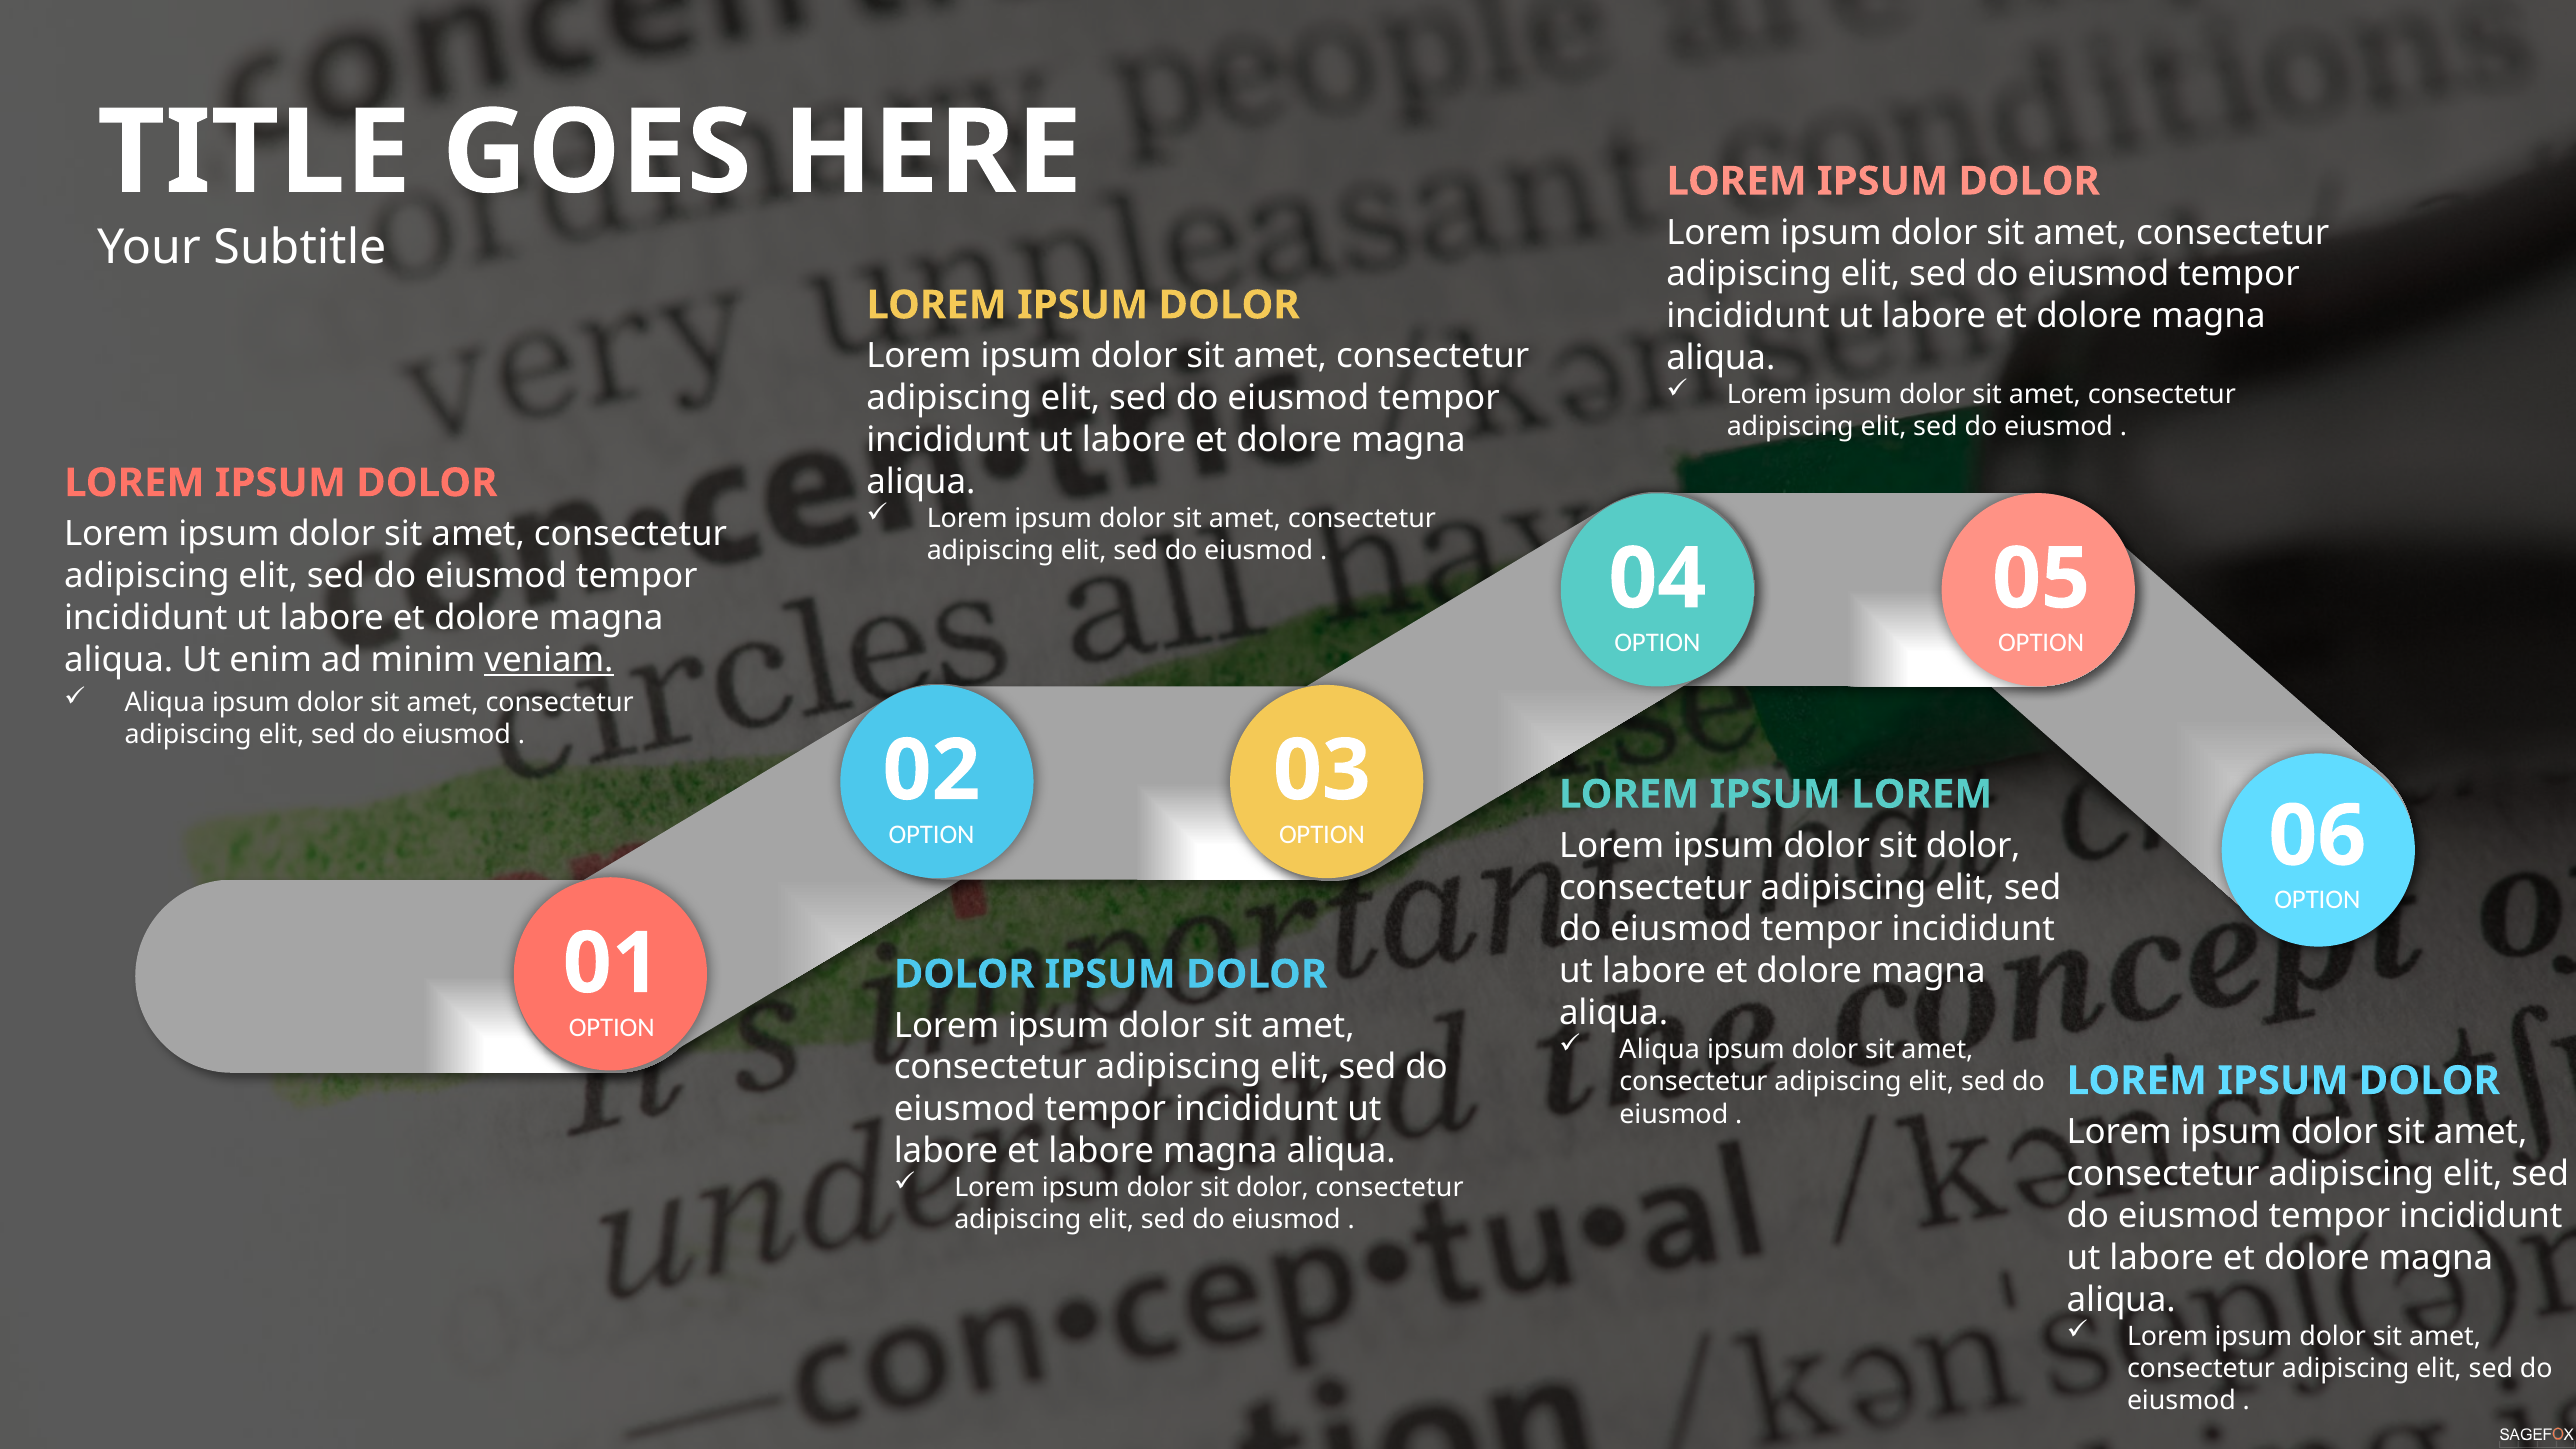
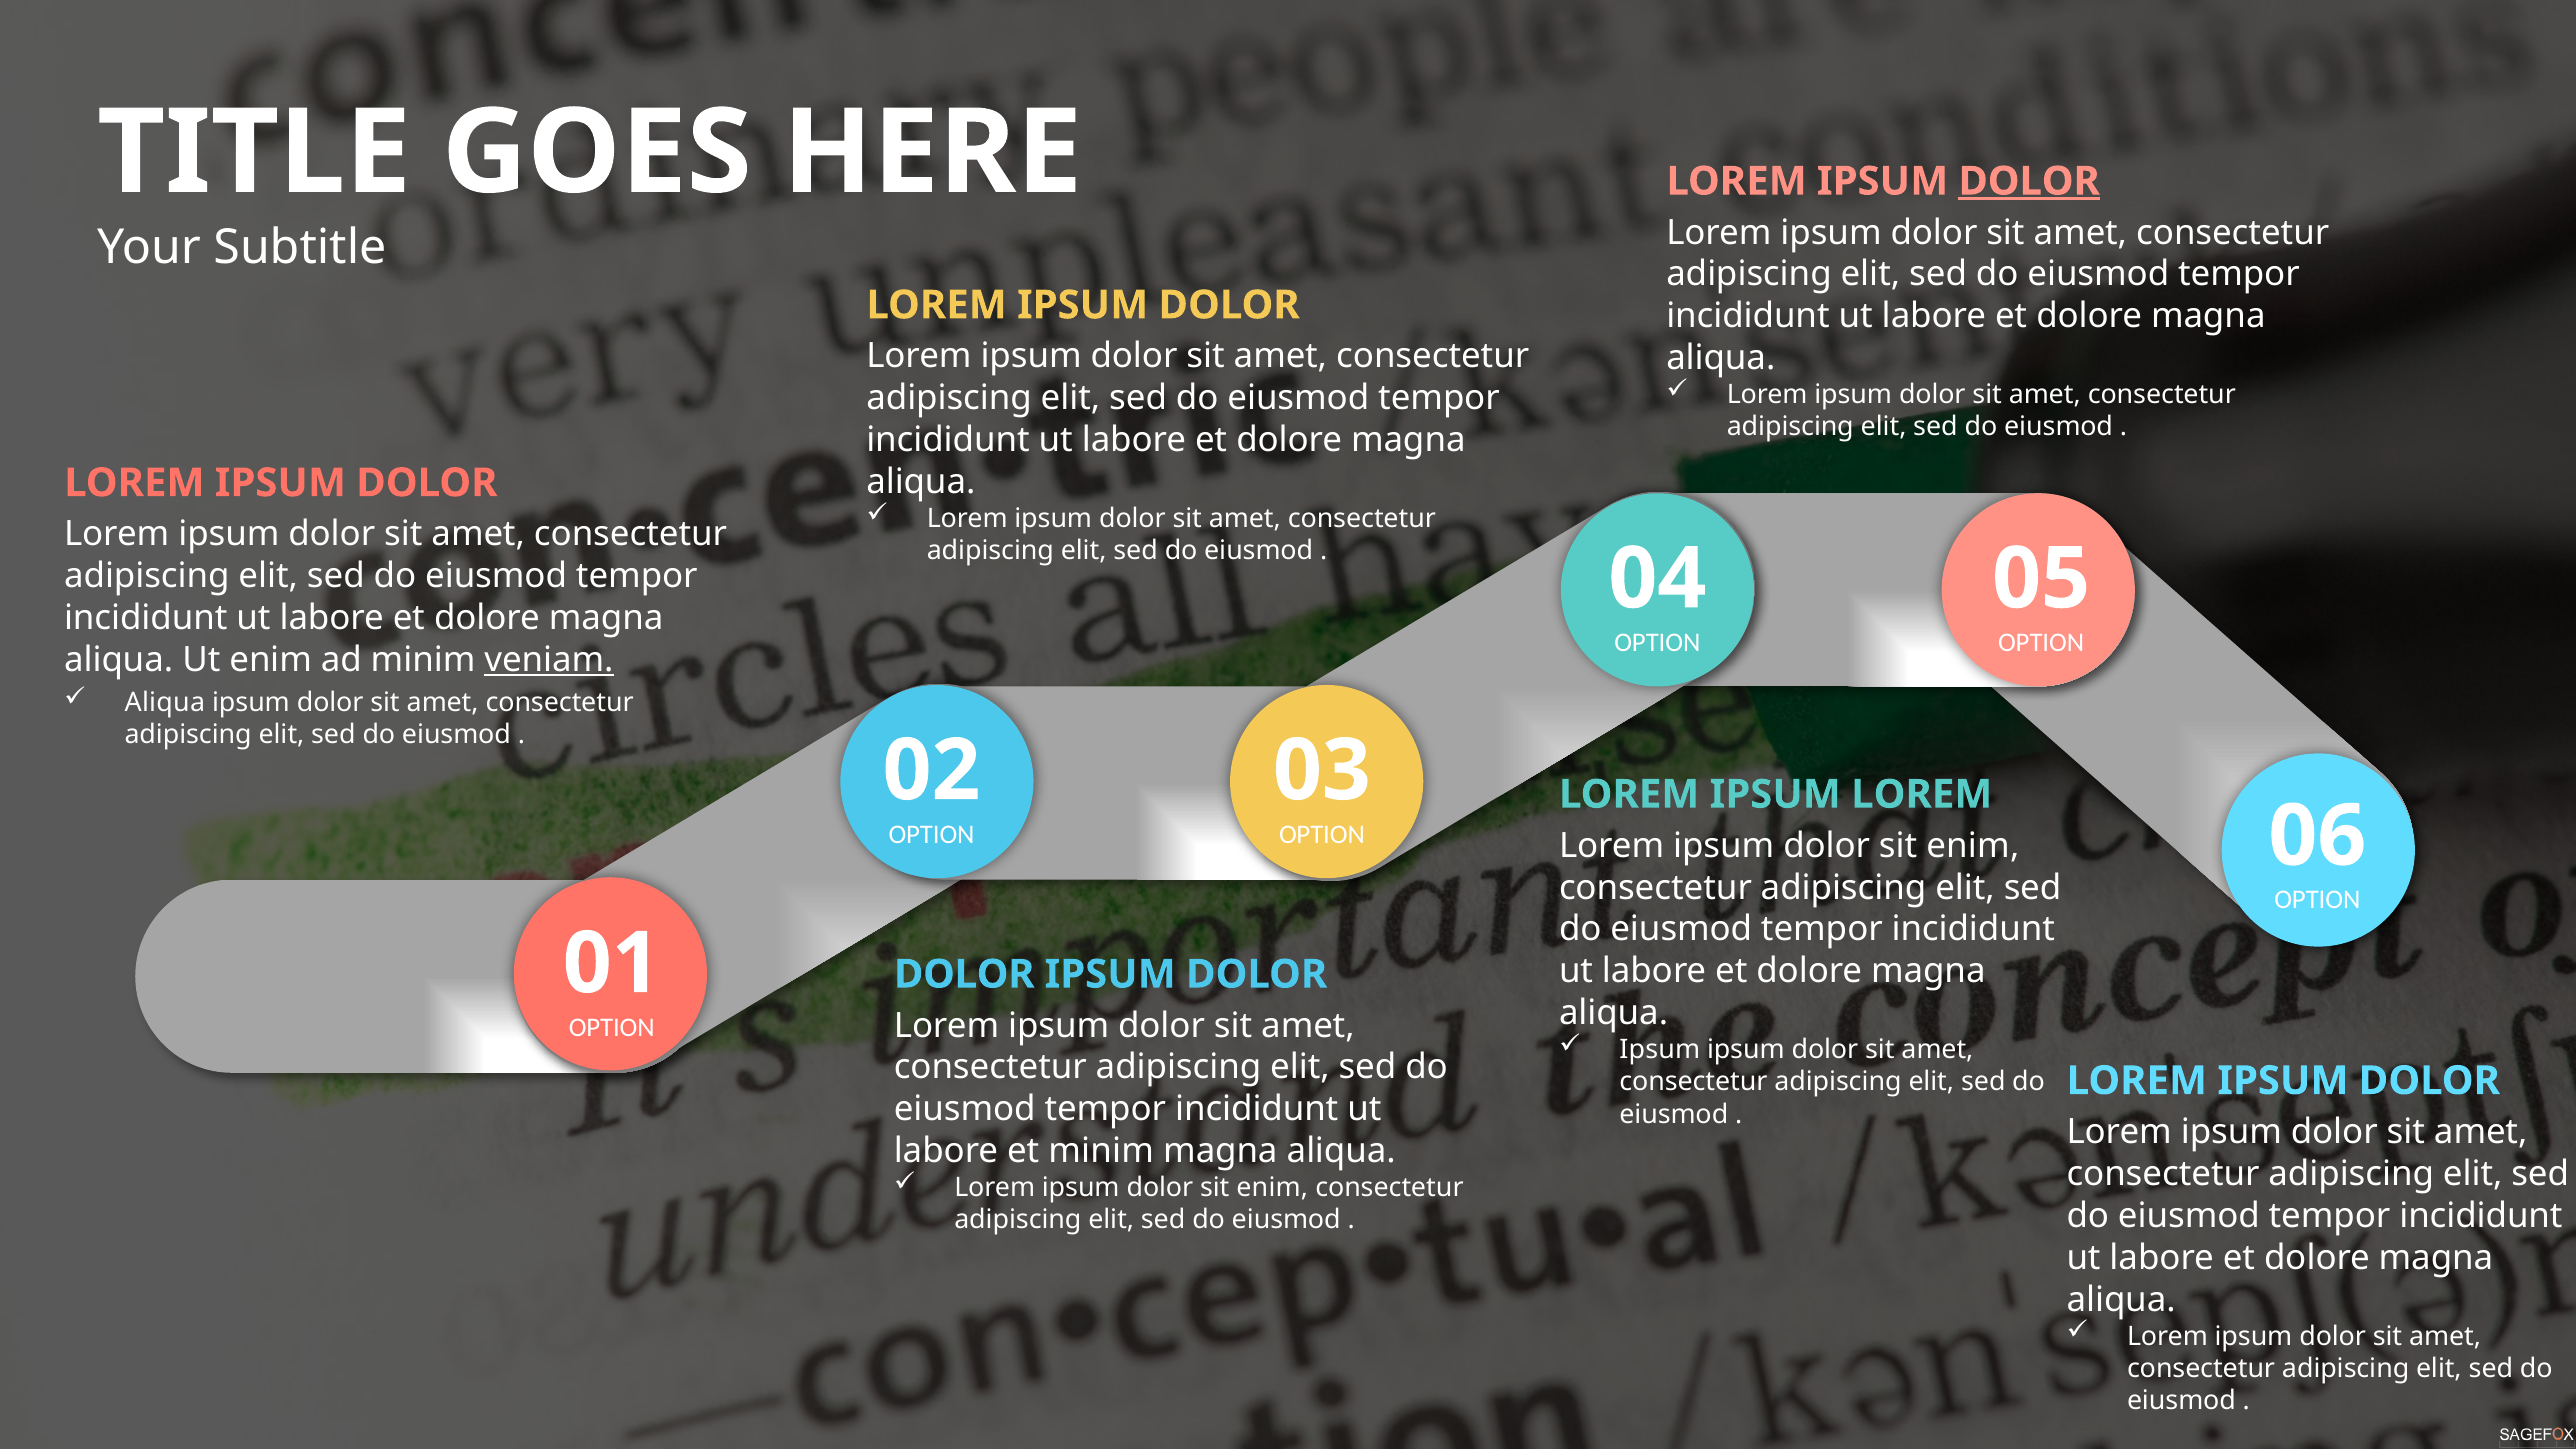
DOLOR at (2029, 181) underline: none -> present
dolor at (1973, 846): dolor -> enim
Aliqua at (1660, 1050): Aliqua -> Ipsum
et labore: labore -> minim
dolor at (1273, 1188): dolor -> enim
